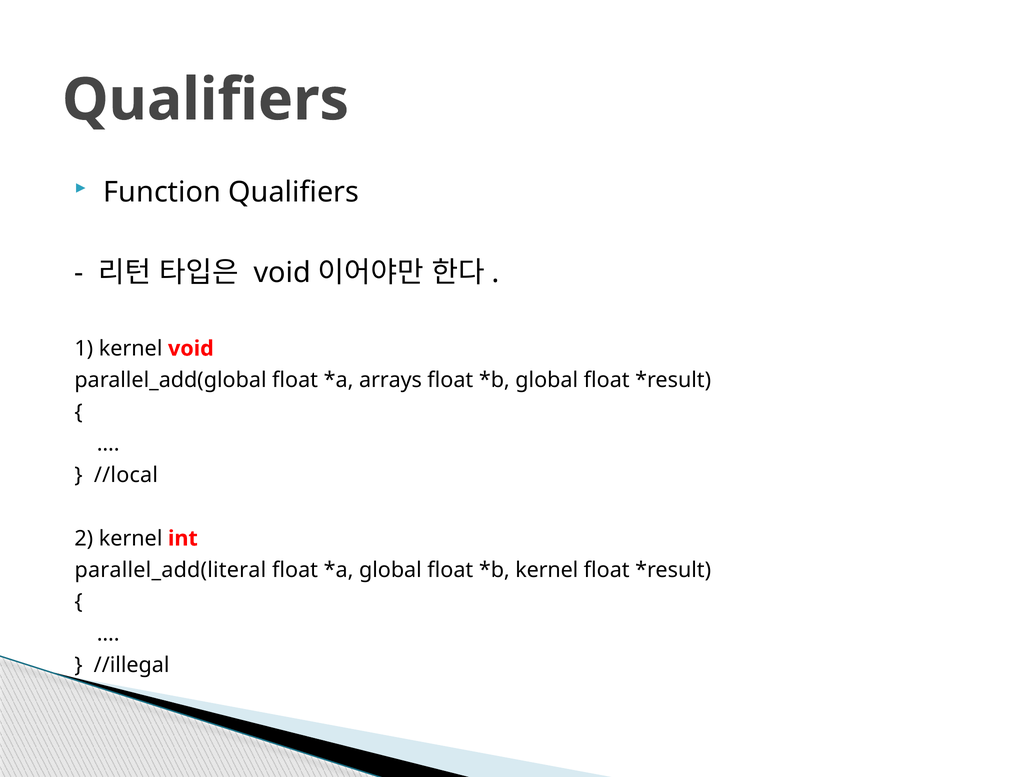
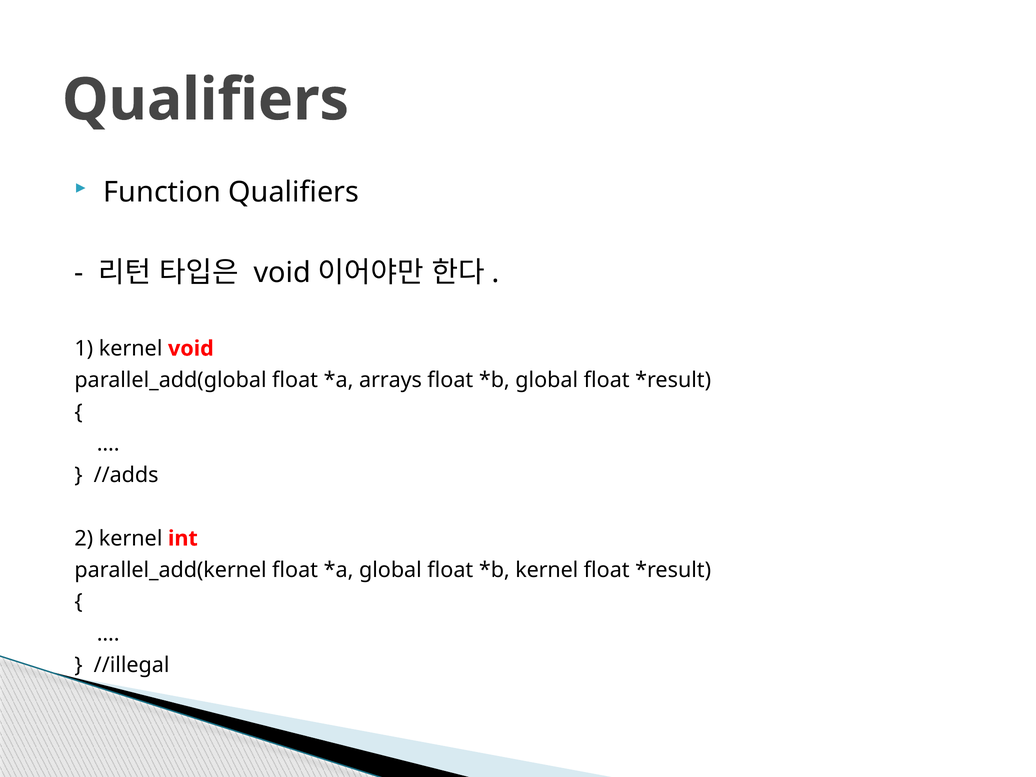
//local: //local -> //adds
parallel_add(literal: parallel_add(literal -> parallel_add(kernel
